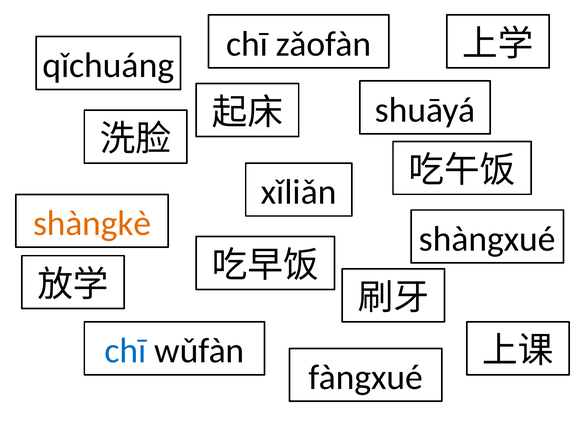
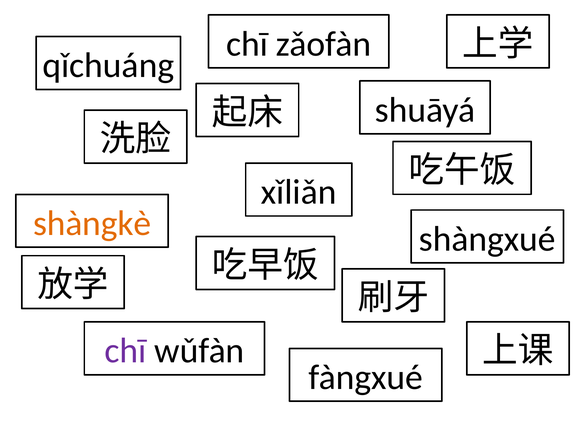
chī at (125, 351) colour: blue -> purple
